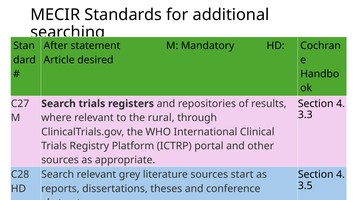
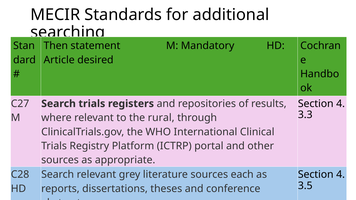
After: After -> Then
start: start -> each
